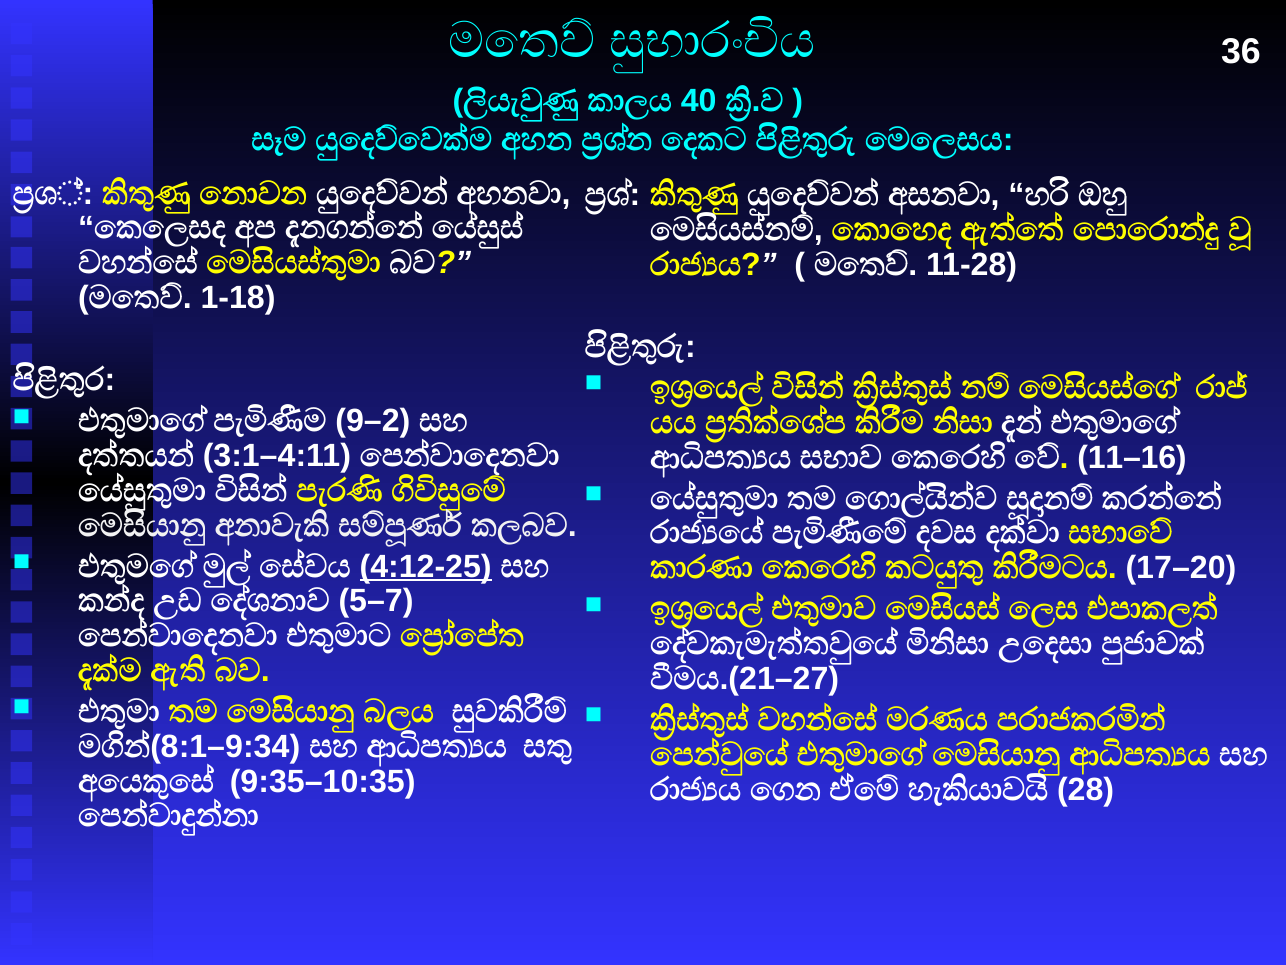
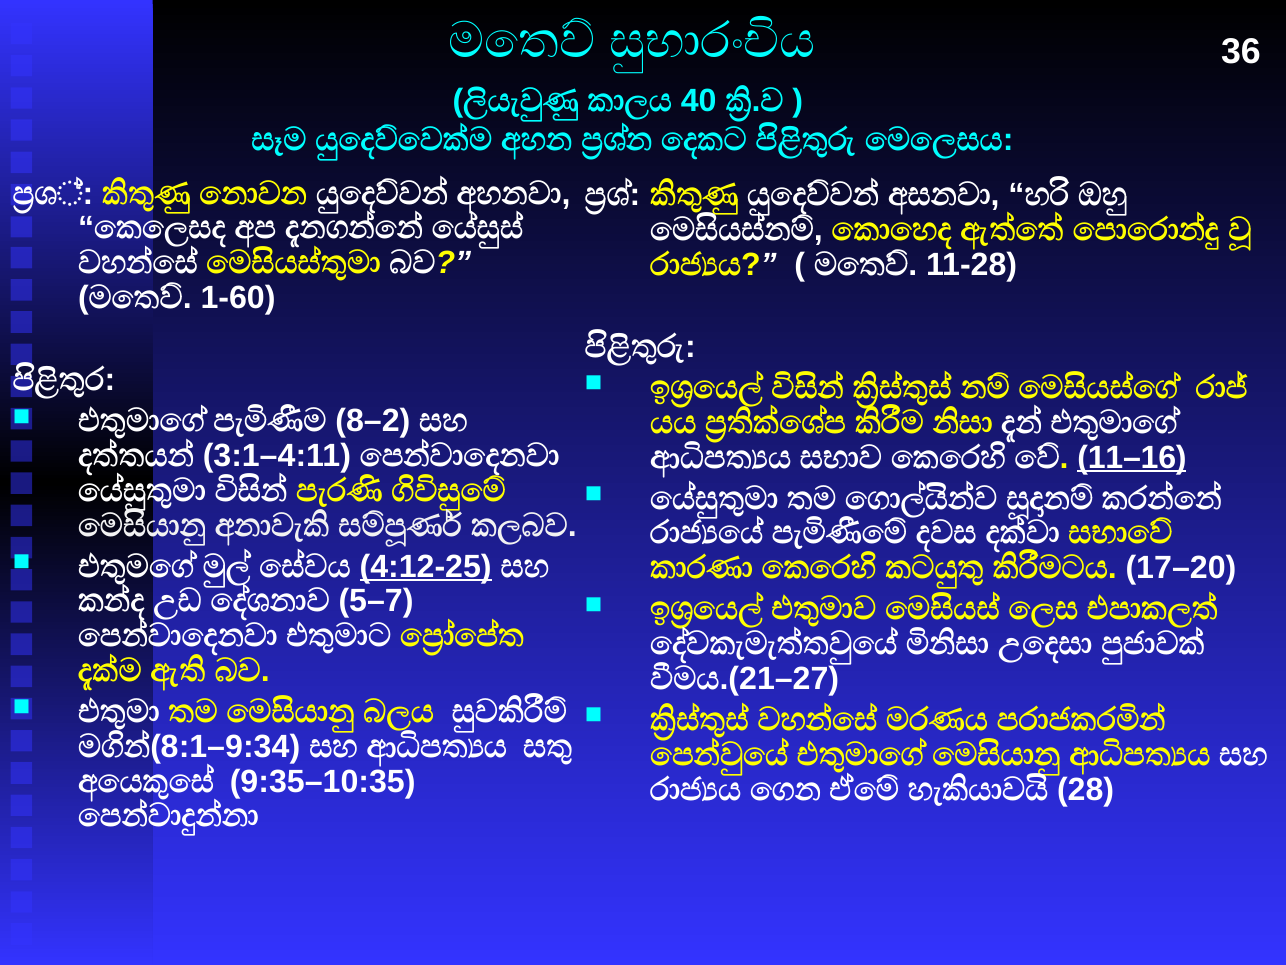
1-18: 1-18 -> 1-60
9–2: 9–2 -> 8–2
11–16 underline: none -> present
